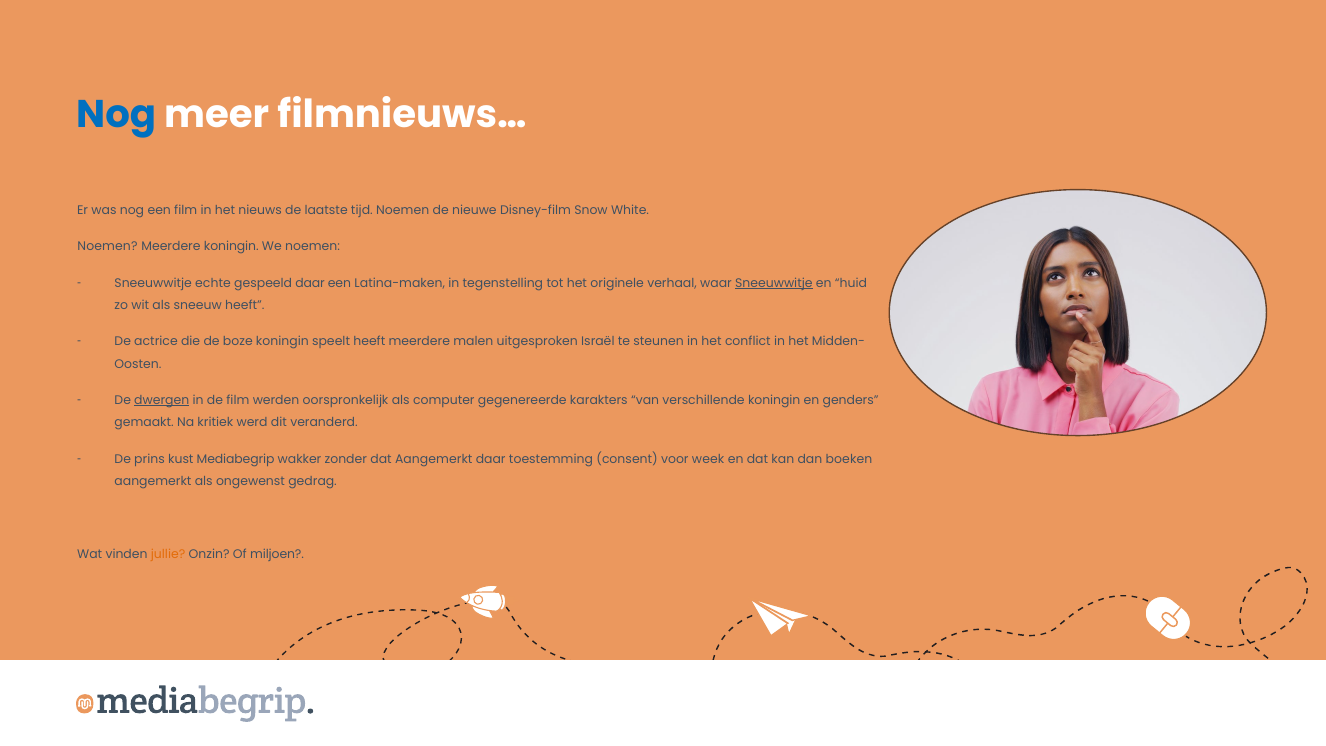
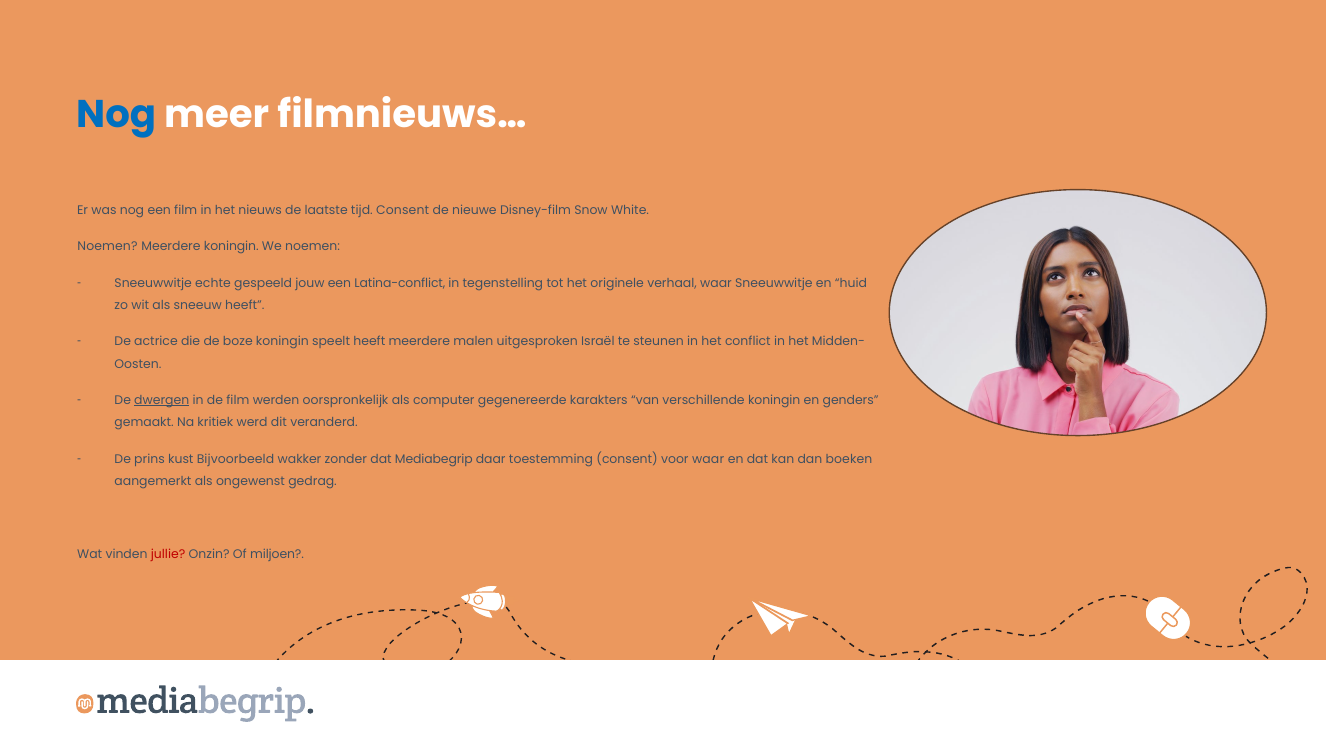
tijd Noemen: Noemen -> Consent
gespeeld daar: daar -> jouw
Latina-maken: Latina-maken -> Latina-conflict
Sneeuwwitje at (774, 283) underline: present -> none
Mediabegrip: Mediabegrip -> Bijvoorbeeld
dat Aangemerkt: Aangemerkt -> Mediabegrip
voor week: week -> waar
jullie colour: orange -> red
